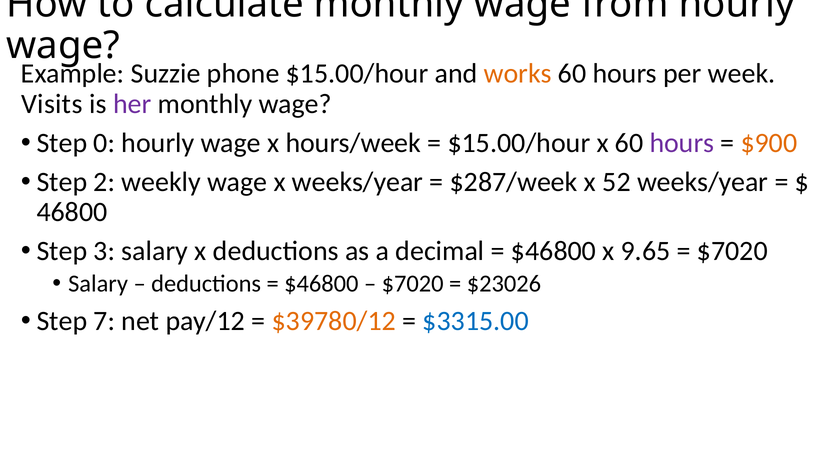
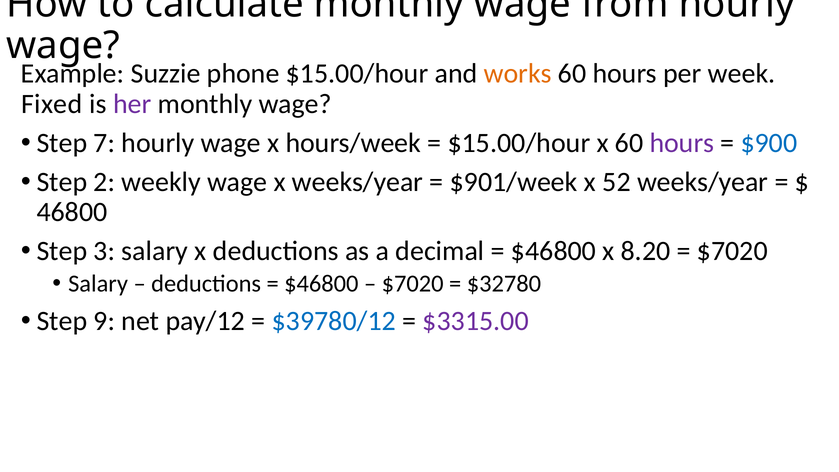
Visits: Visits -> Fixed
0: 0 -> 7
$900 colour: orange -> blue
$287/week: $287/week -> $901/week
9.65: 9.65 -> 8.20
$23026: $23026 -> $32780
7: 7 -> 9
$39780/12 colour: orange -> blue
$3315.00 colour: blue -> purple
